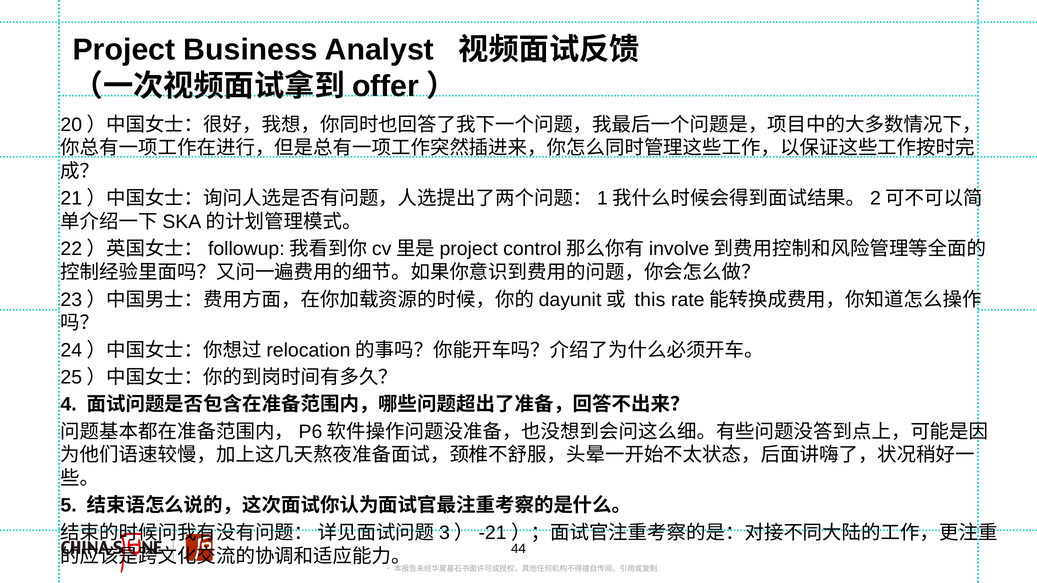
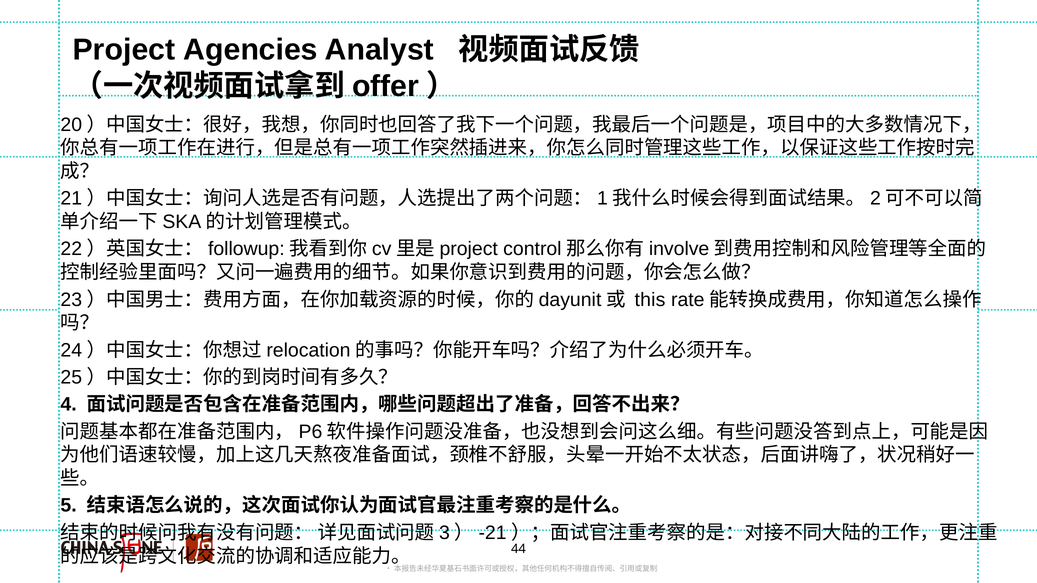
Business: Business -> Agencies
